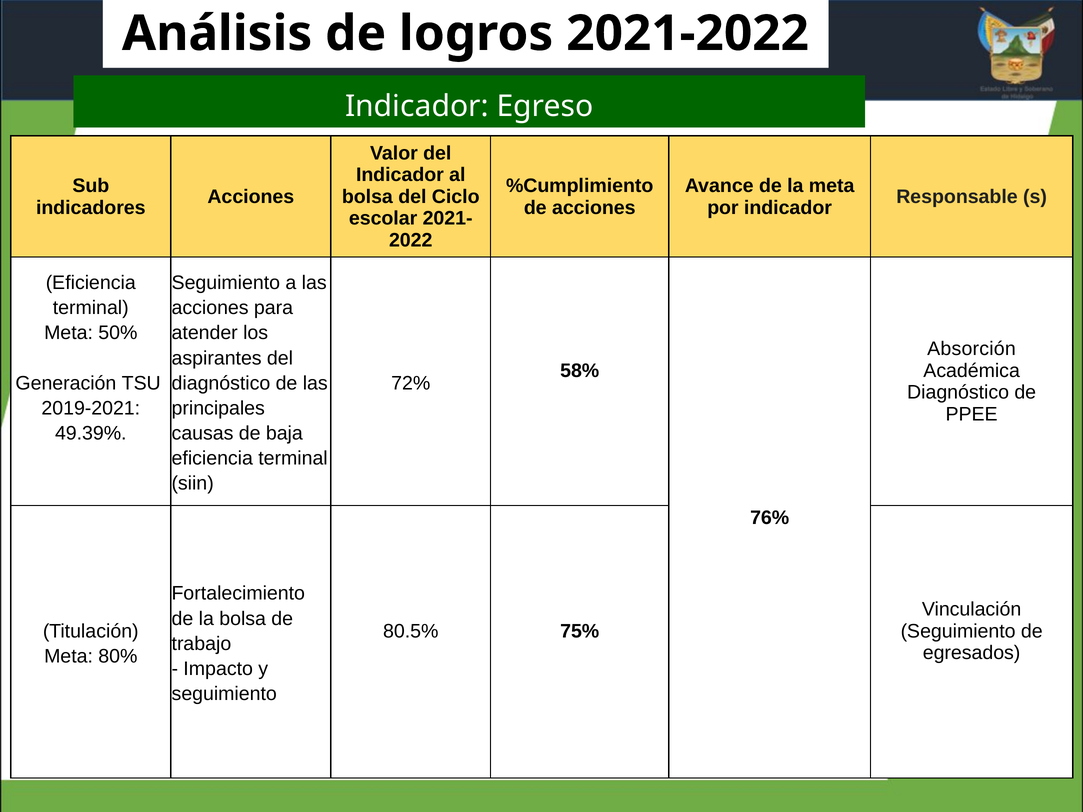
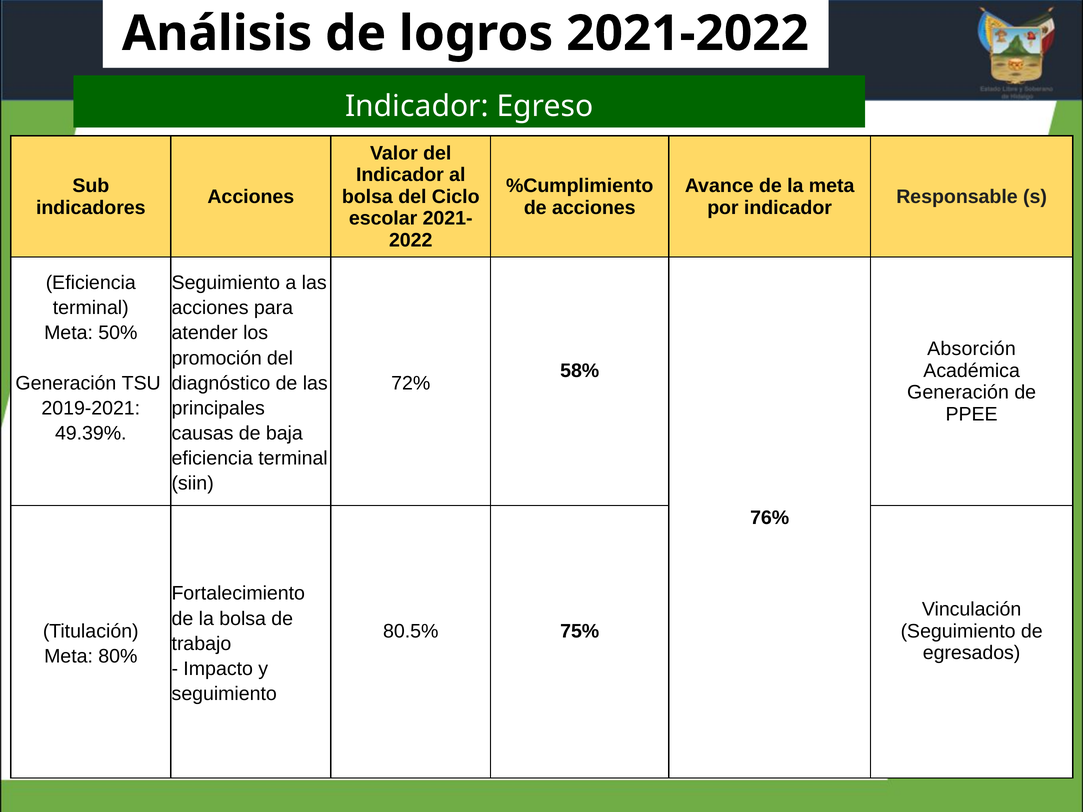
aspirantes: aspirantes -> promoción
Diagnóstico at (958, 393): Diagnóstico -> Generación
